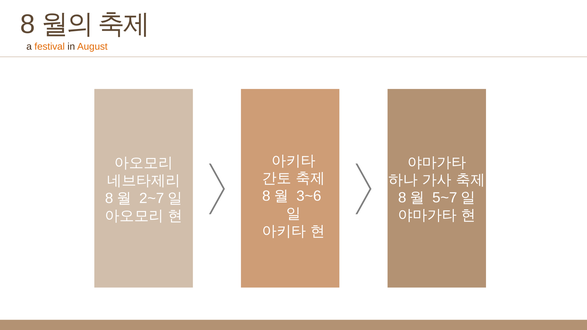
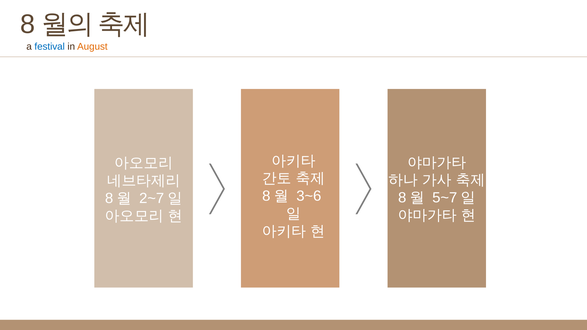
festival colour: orange -> blue
